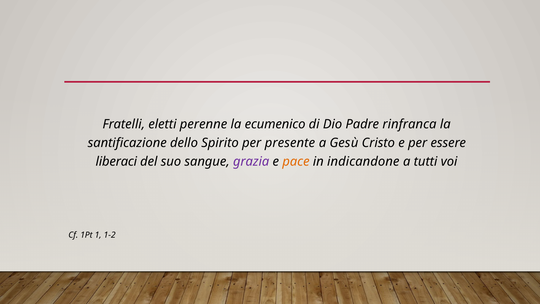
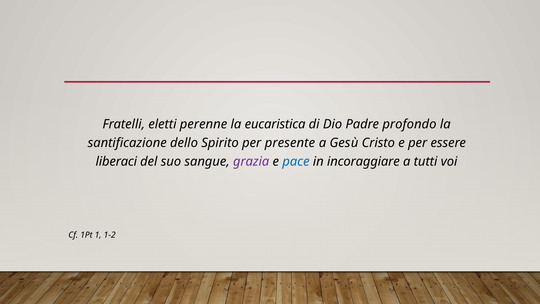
ecumenico: ecumenico -> eucaristica
rinfranca: rinfranca -> profondo
pace colour: orange -> blue
indicandone: indicandone -> incoraggiare
